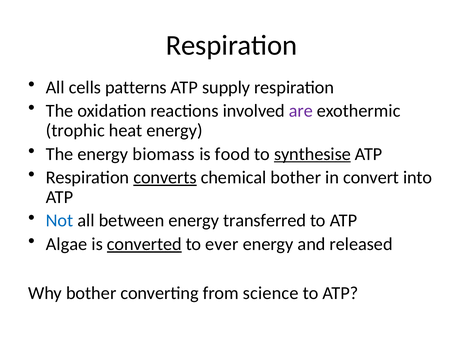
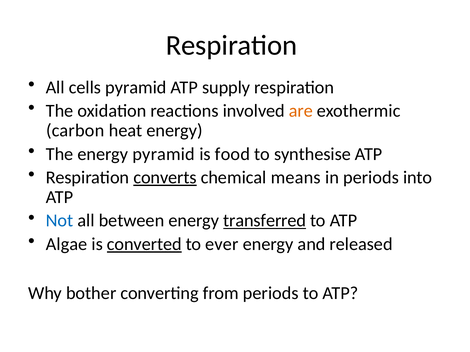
cells patterns: patterns -> pyramid
are colour: purple -> orange
trophic: trophic -> carbon
energy biomass: biomass -> pyramid
synthesise underline: present -> none
chemical bother: bother -> means
in convert: convert -> periods
transferred underline: none -> present
from science: science -> periods
